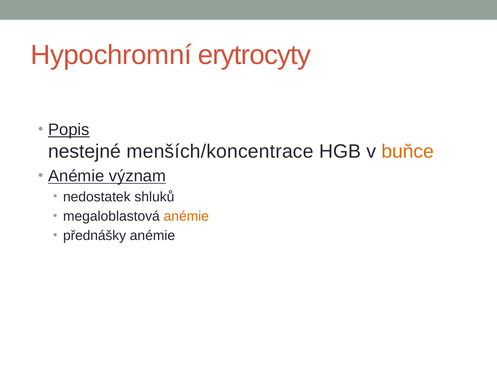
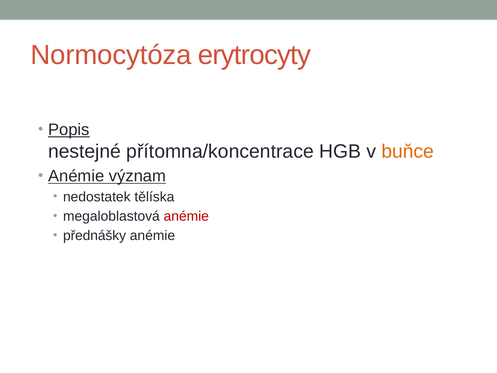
Hypochromní: Hypochromní -> Normocytóza
menších/koncentrace: menších/koncentrace -> přítomna/koncentrace
shluků: shluků -> tělíska
anémie at (186, 216) colour: orange -> red
